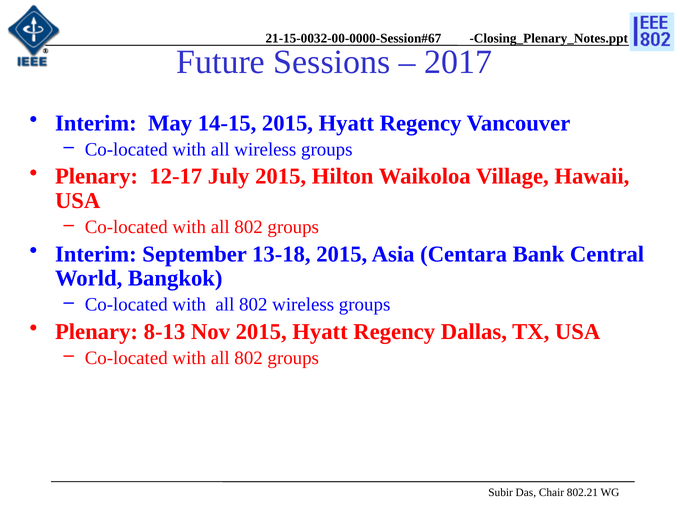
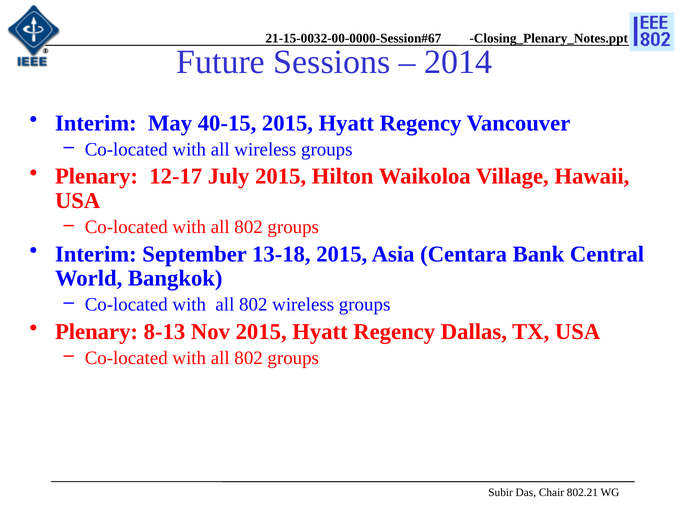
2017: 2017 -> 2014
14-15: 14-15 -> 40-15
